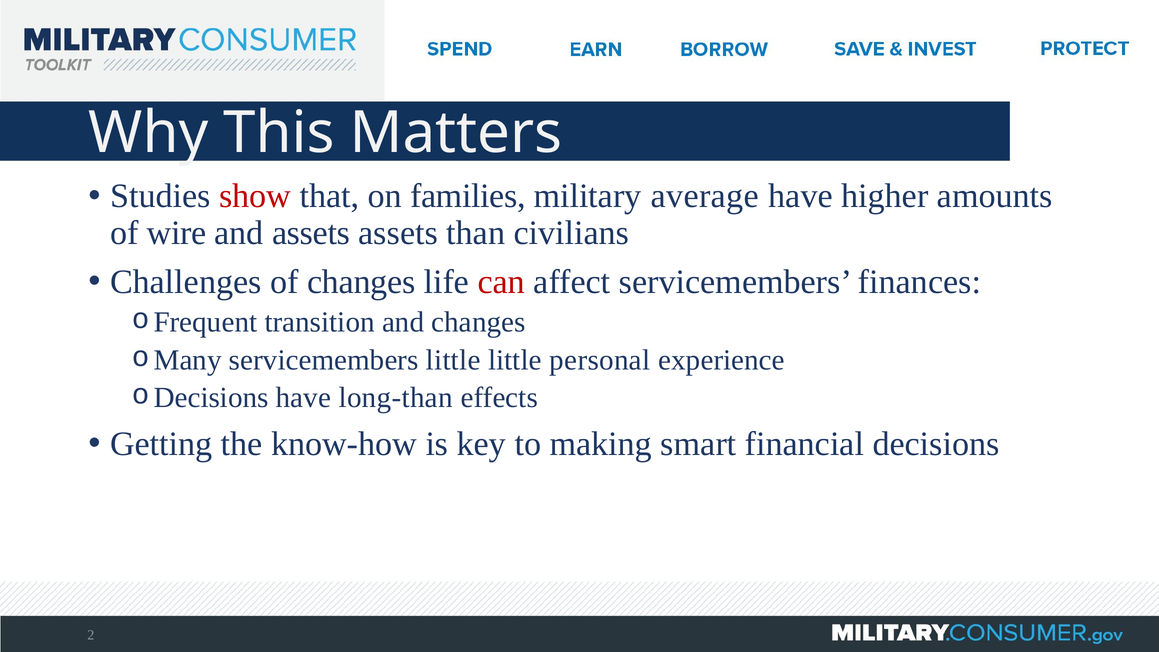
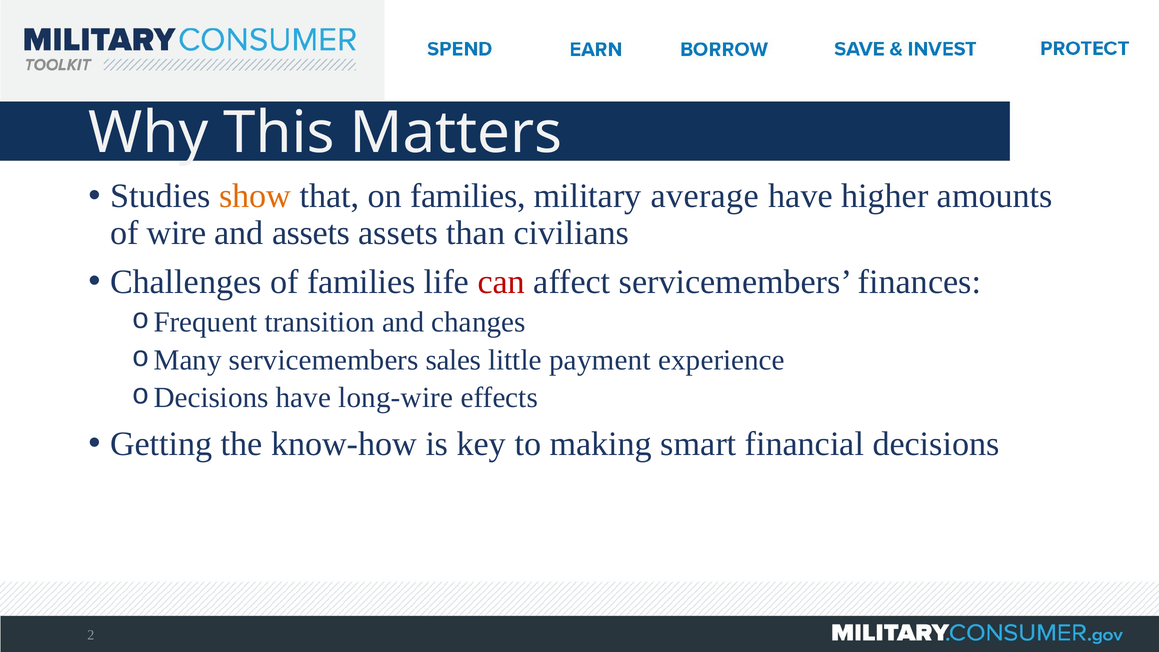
show colour: red -> orange
of changes: changes -> families
servicemembers little: little -> sales
personal: personal -> payment
long-than: long-than -> long-wire
